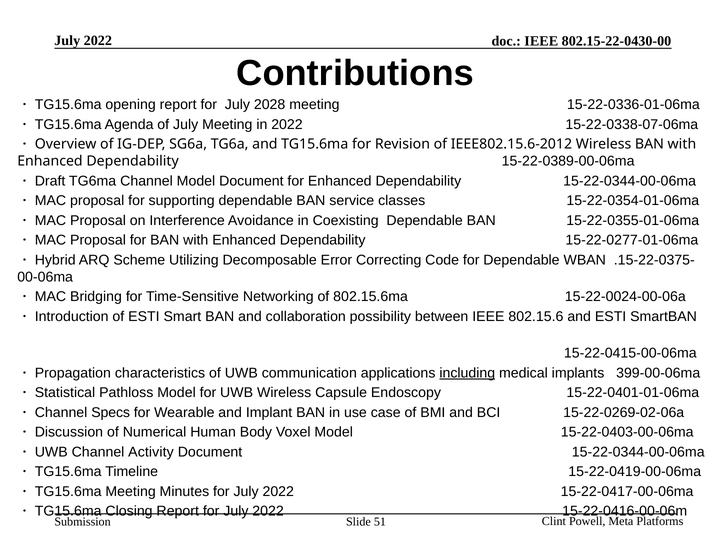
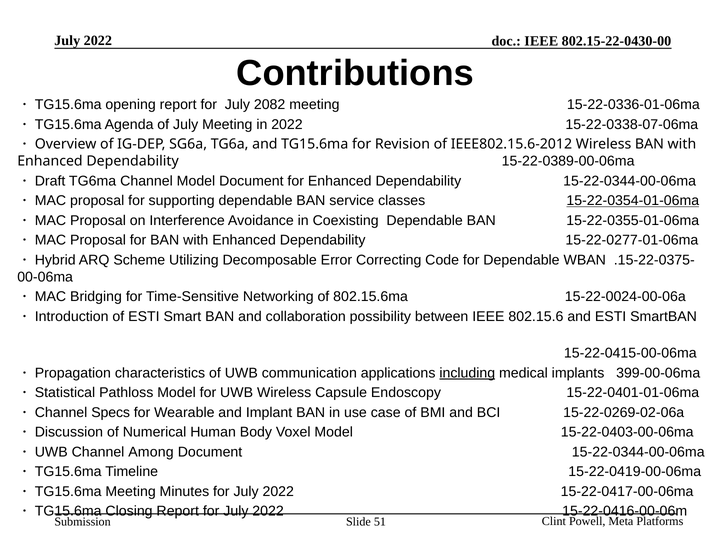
2028: 2028 -> 2082
15-22-0354-01-06ma underline: none -> present
Activity: Activity -> Among
